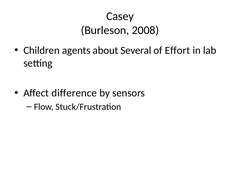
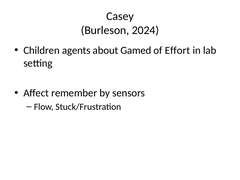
2008: 2008 -> 2024
Several: Several -> Gamed
difference: difference -> remember
